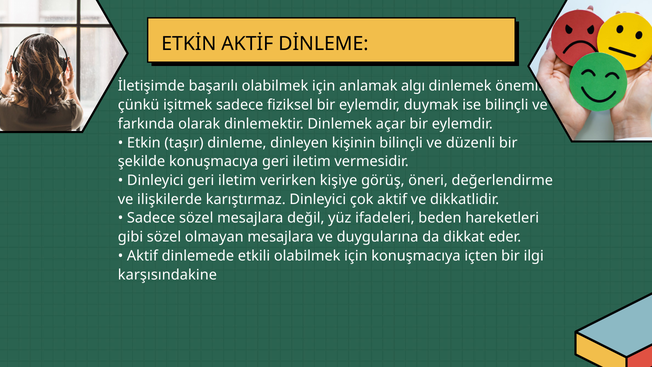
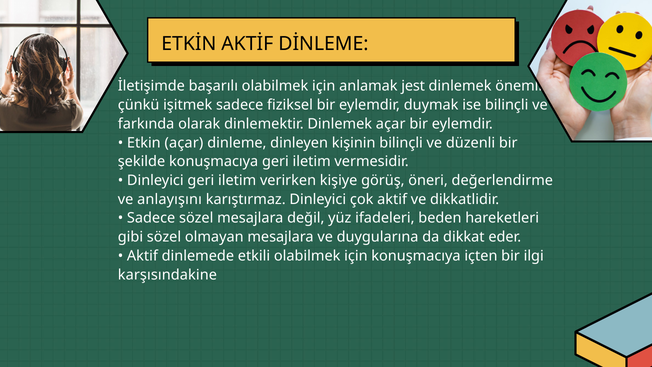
algı: algı -> jest
Etkin taşır: taşır -> açar
ilişkilerde: ilişkilerde -> anlayışını
